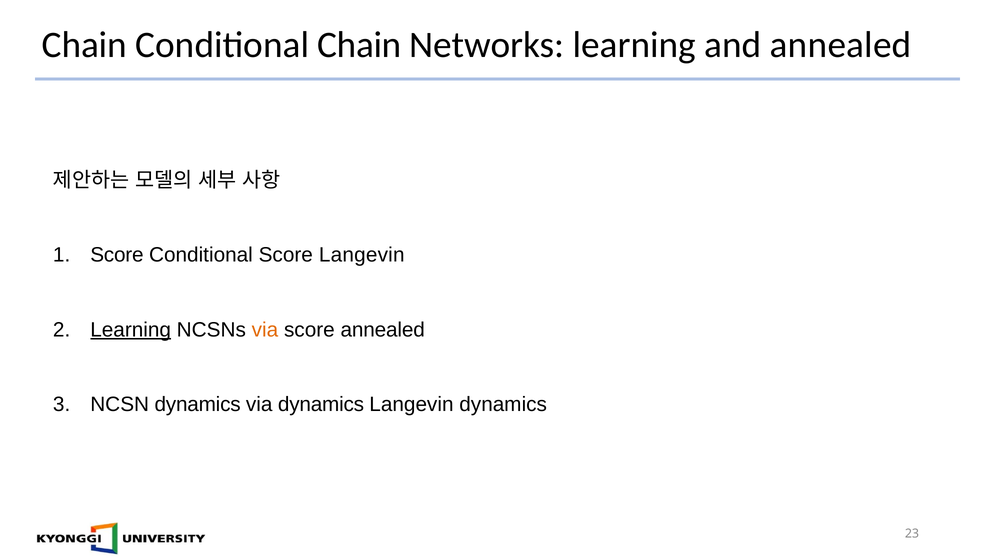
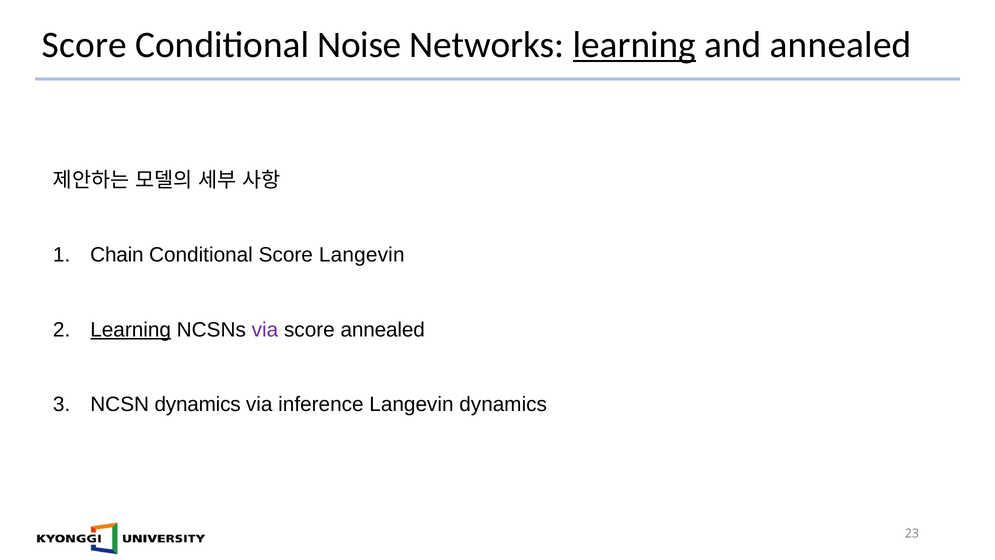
Chain at (84, 45): Chain -> Score
Conditional Chain: Chain -> Noise
learning at (634, 45) underline: none -> present
Score at (117, 255): Score -> Chain
via at (265, 330) colour: orange -> purple
via dynamics: dynamics -> inference
